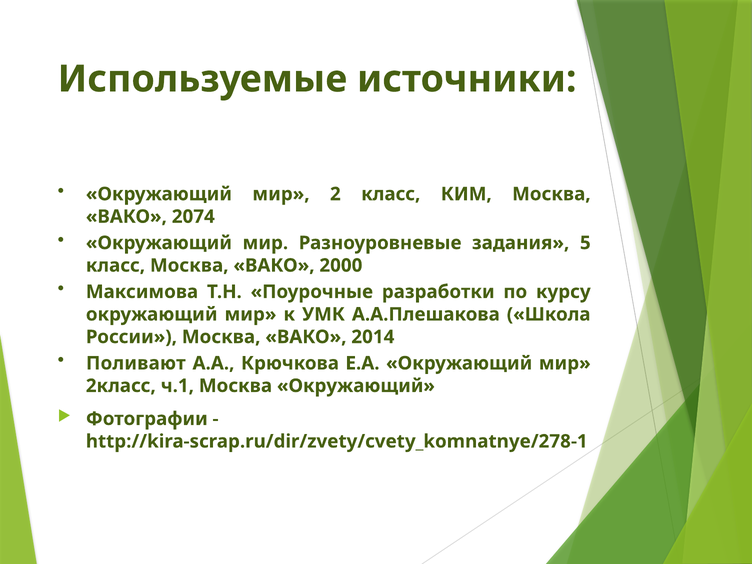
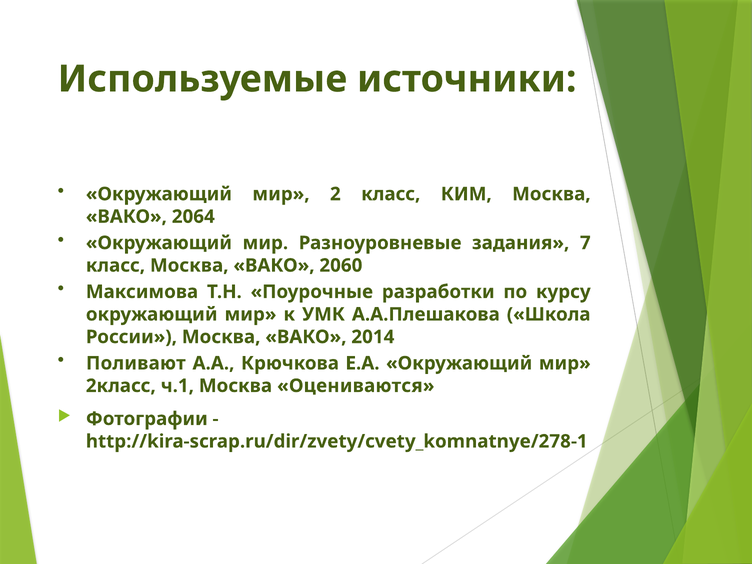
2074: 2074 -> 2064
5: 5 -> 7
2000: 2000 -> 2060
Москва Окружающий: Окружающий -> Оцениваются
